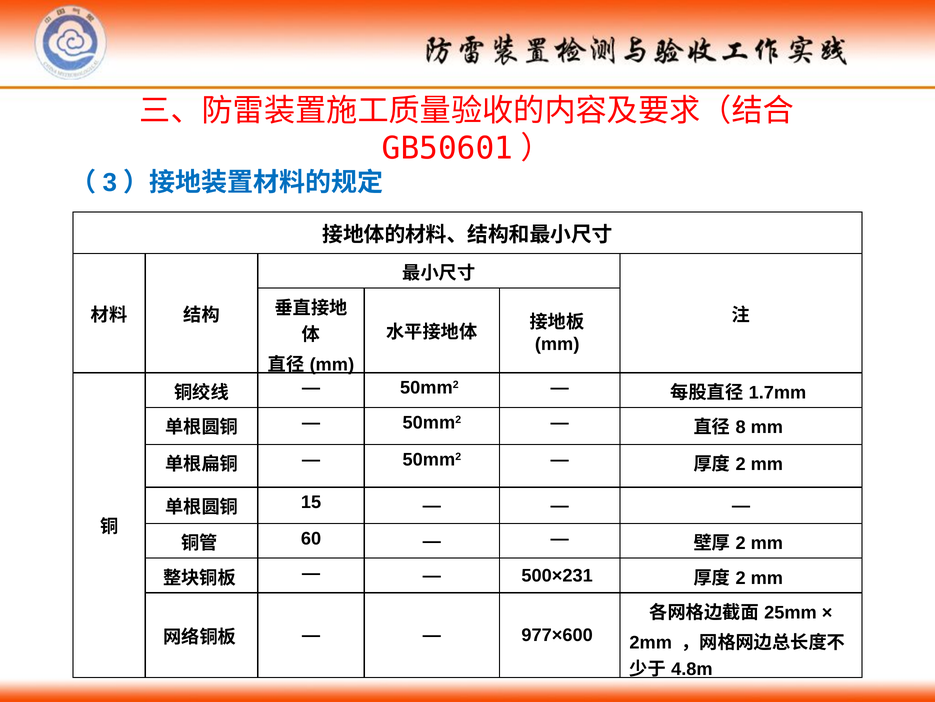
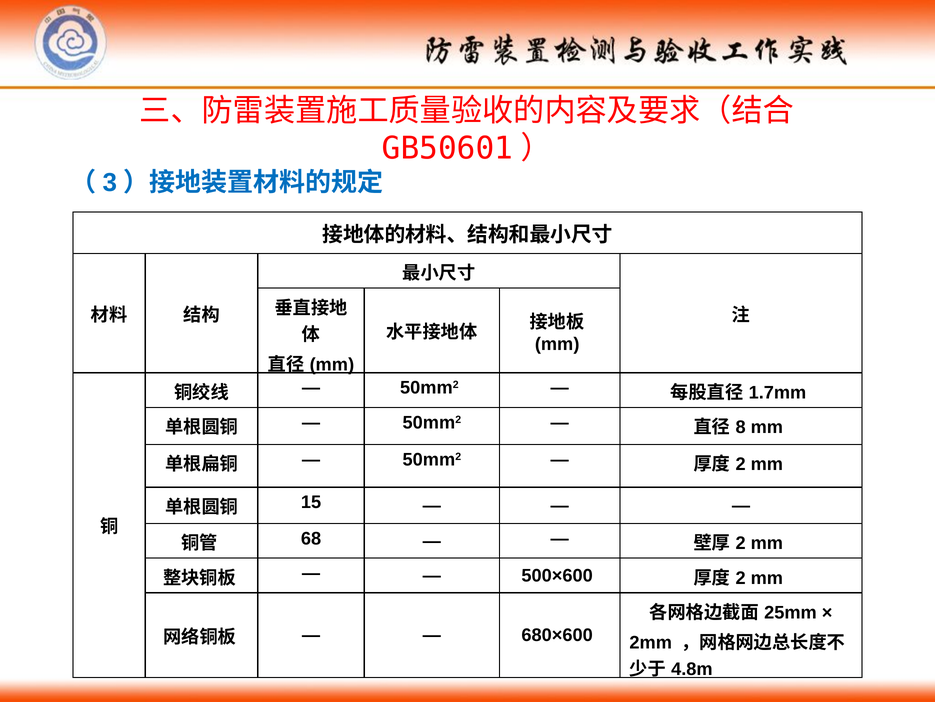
60: 60 -> 68
500×231: 500×231 -> 500×600
977×600: 977×600 -> 680×600
